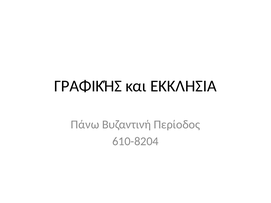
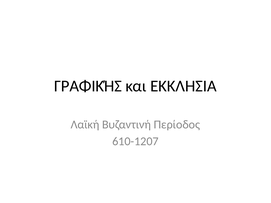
Πάνω: Πάνω -> Λαϊκή
610-8204: 610-8204 -> 610-1207
